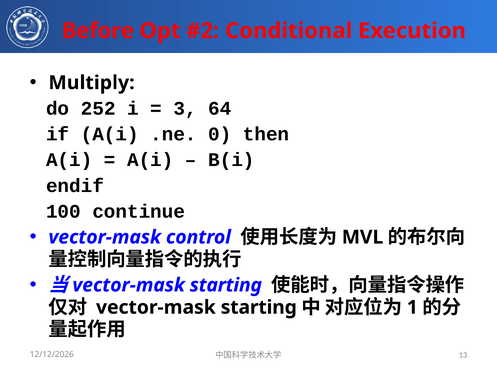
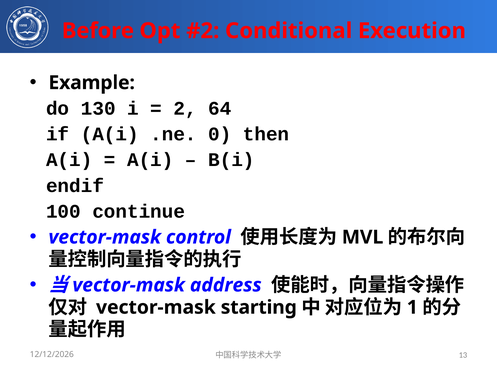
Multiply: Multiply -> Example
252: 252 -> 130
3: 3 -> 2
starting at (226, 286): starting -> address
